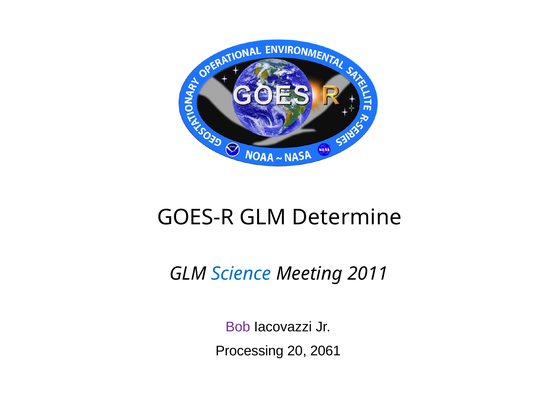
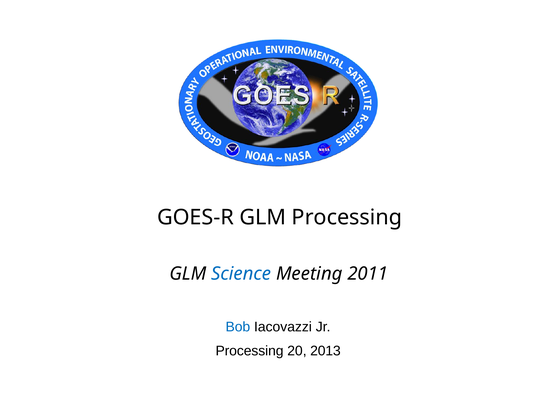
GLM Determine: Determine -> Processing
Bob colour: purple -> blue
2061: 2061 -> 2013
